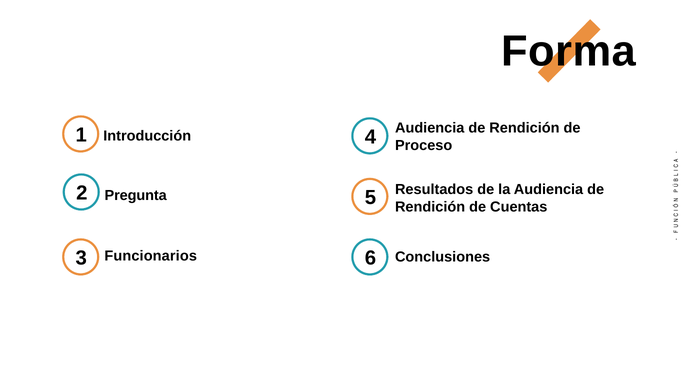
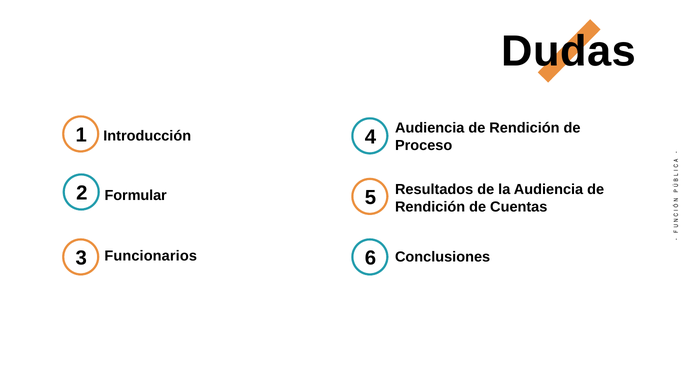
Forma: Forma -> Dudas
Pregunta: Pregunta -> Formular
